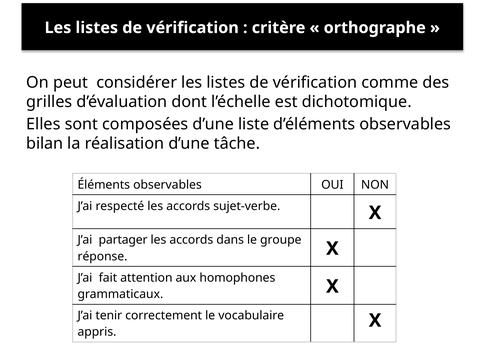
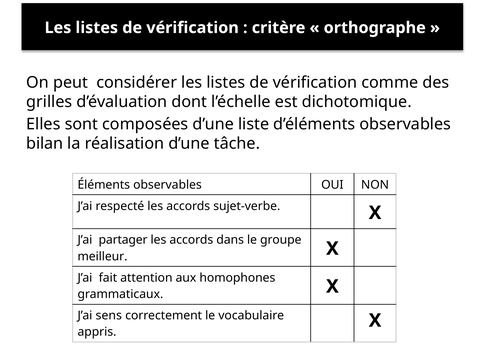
réponse: réponse -> meilleur
tenir: tenir -> sens
